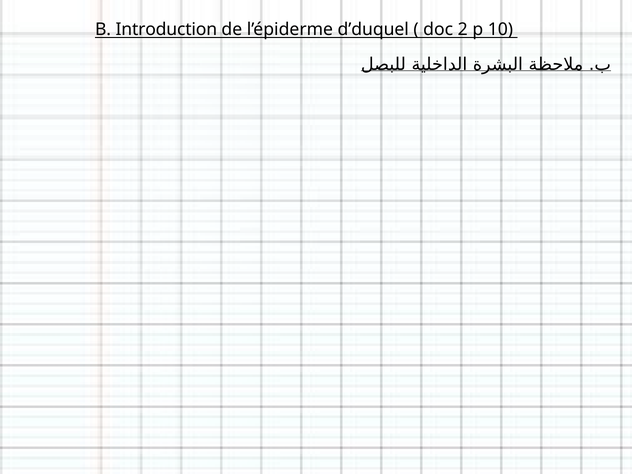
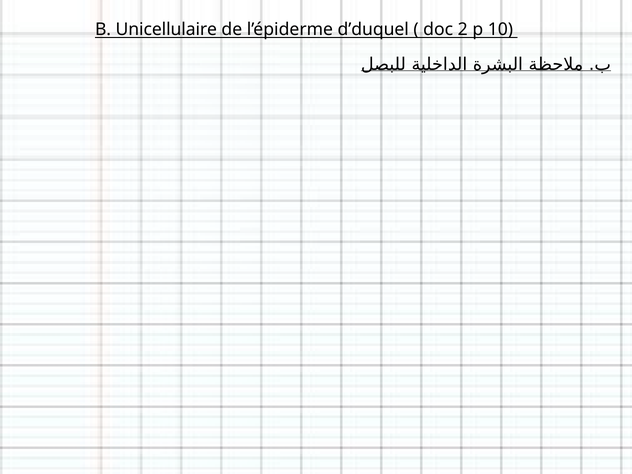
Introduction: Introduction -> Unicellulaire
